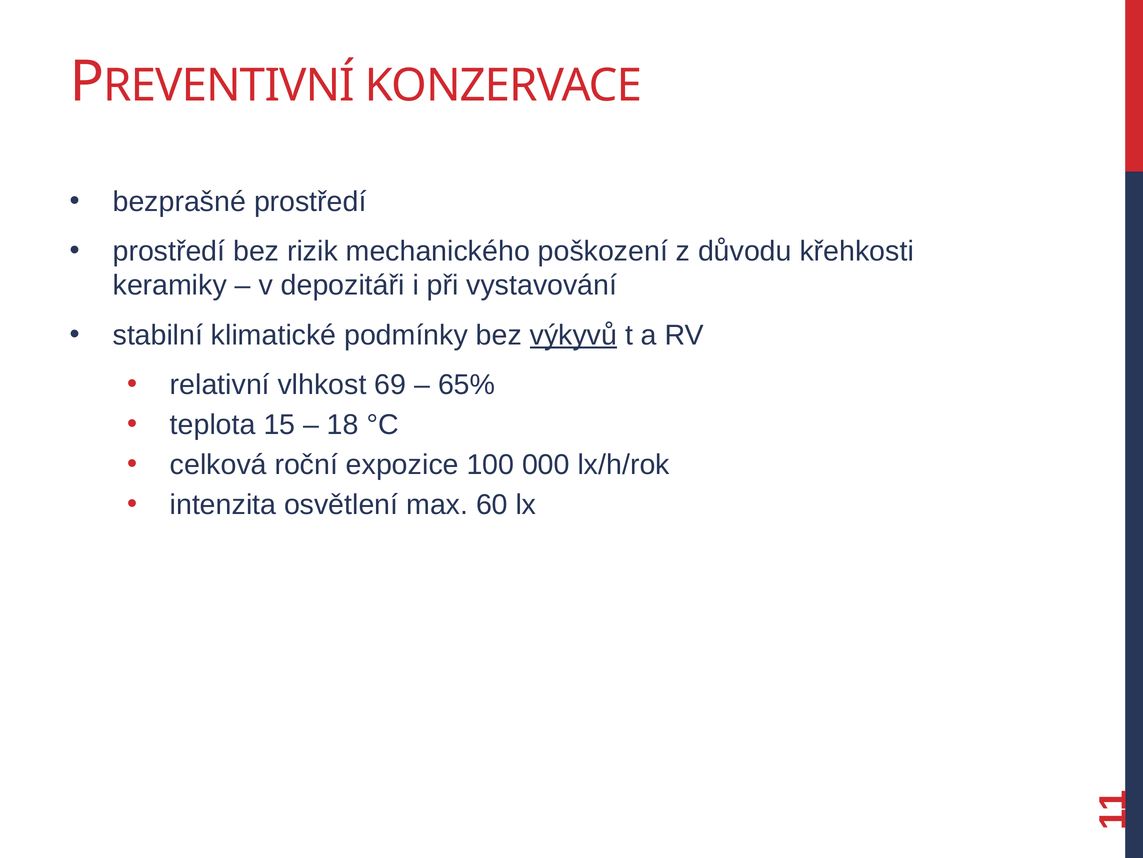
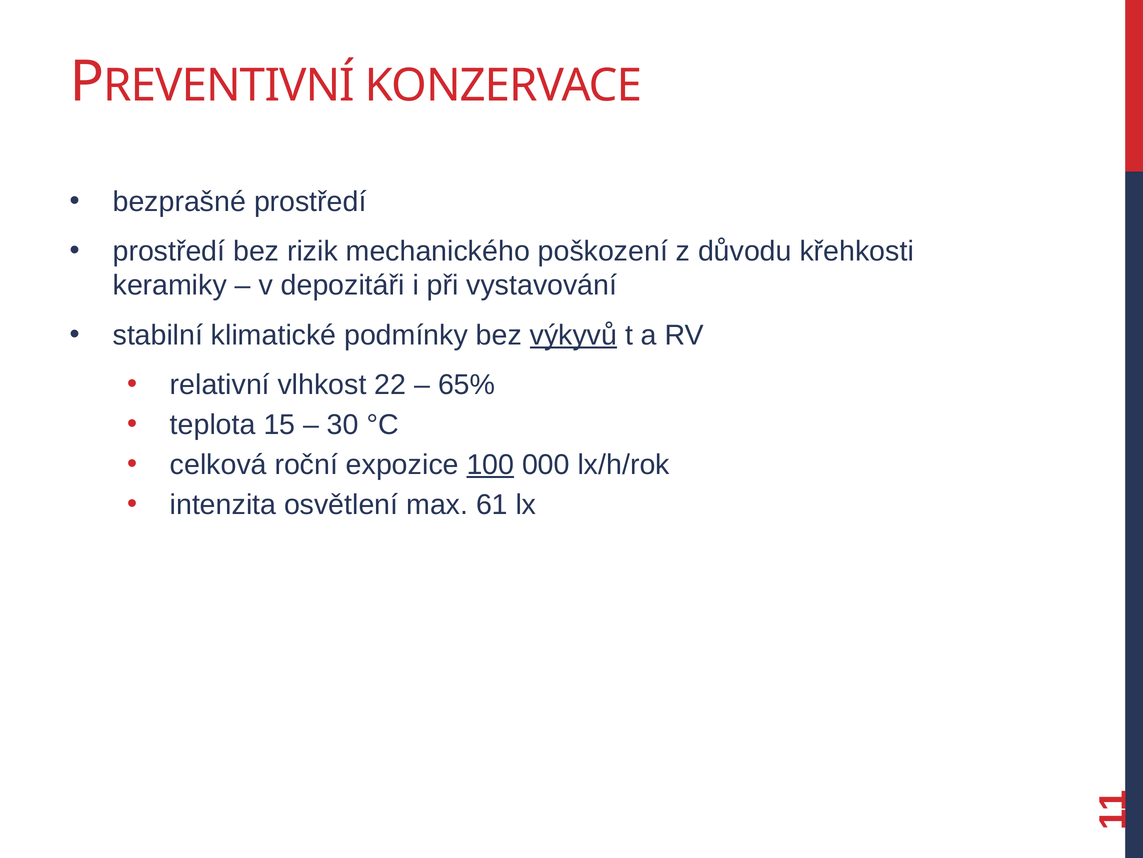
69: 69 -> 22
18: 18 -> 30
100 underline: none -> present
60: 60 -> 61
